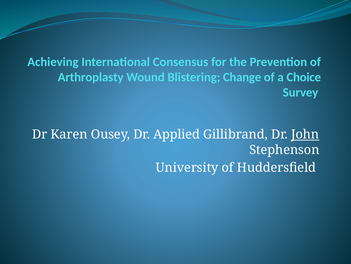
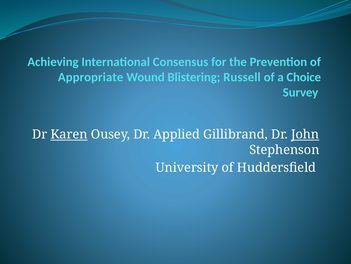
Arthroplasty: Arthroplasty -> Appropriate
Change: Change -> Russell
Karen underline: none -> present
